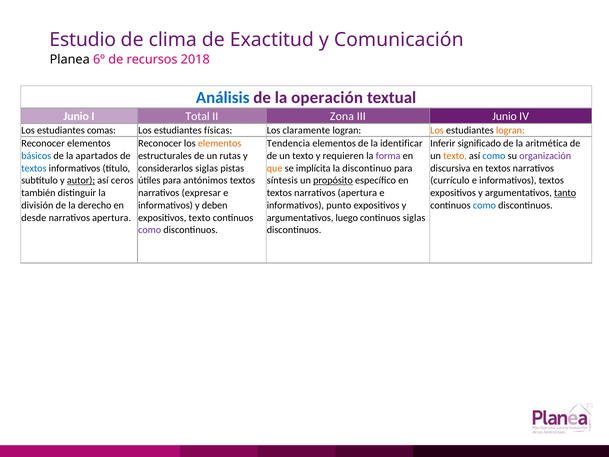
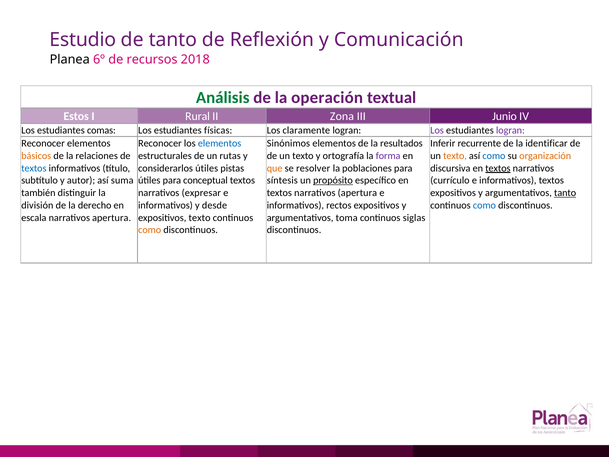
de clima: clima -> tanto
Exactitud: Exactitud -> Reflexión
Análisis colour: blue -> green
Junio at (76, 116): Junio -> Estos
Total: Total -> Rural
Los at (437, 130) colour: orange -> purple
logran at (510, 130) colour: orange -> purple
elementos at (220, 143) colour: orange -> blue
Tendencia: Tendencia -> Sinónimos
identificar: identificar -> resultados
significado: significado -> recurrente
aritmética: aritmética -> identificar
básicos colour: blue -> orange
apartados: apartados -> relaciones
requieren: requieren -> ortografía
organización colour: purple -> orange
considerarlos siglas: siglas -> útiles
implícita: implícita -> resolver
discontinuo: discontinuo -> poblaciones
textos at (498, 168) underline: none -> present
autor underline: present -> none
ceros: ceros -> suma
antónimos: antónimos -> conceptual
deben: deben -> desde
punto: punto -> rectos
desde: desde -> escala
luego: luego -> toma
como at (150, 230) colour: purple -> orange
